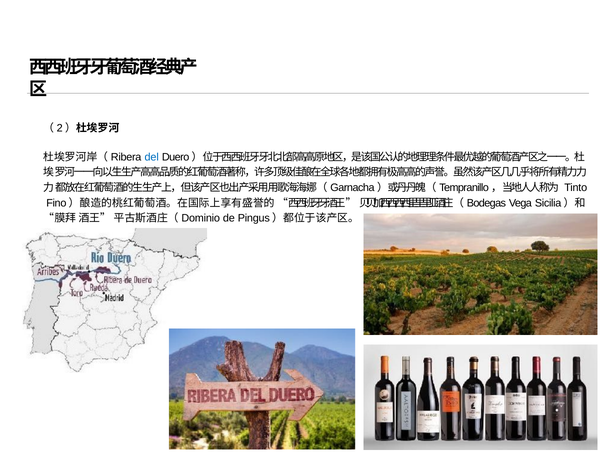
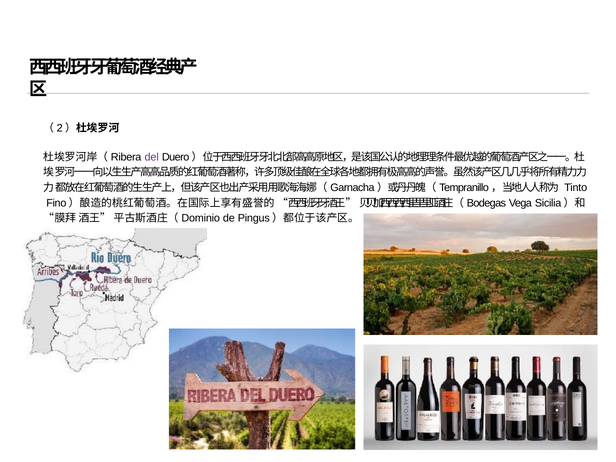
del colour: blue -> purple
